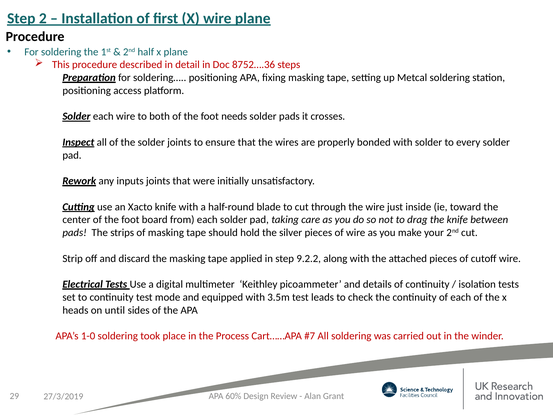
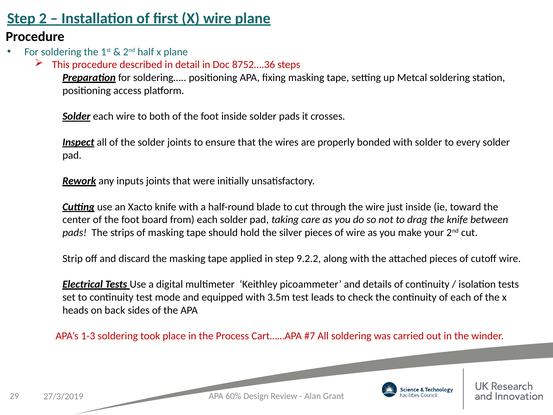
foot needs: needs -> inside
until: until -> back
1-0: 1-0 -> 1-3
